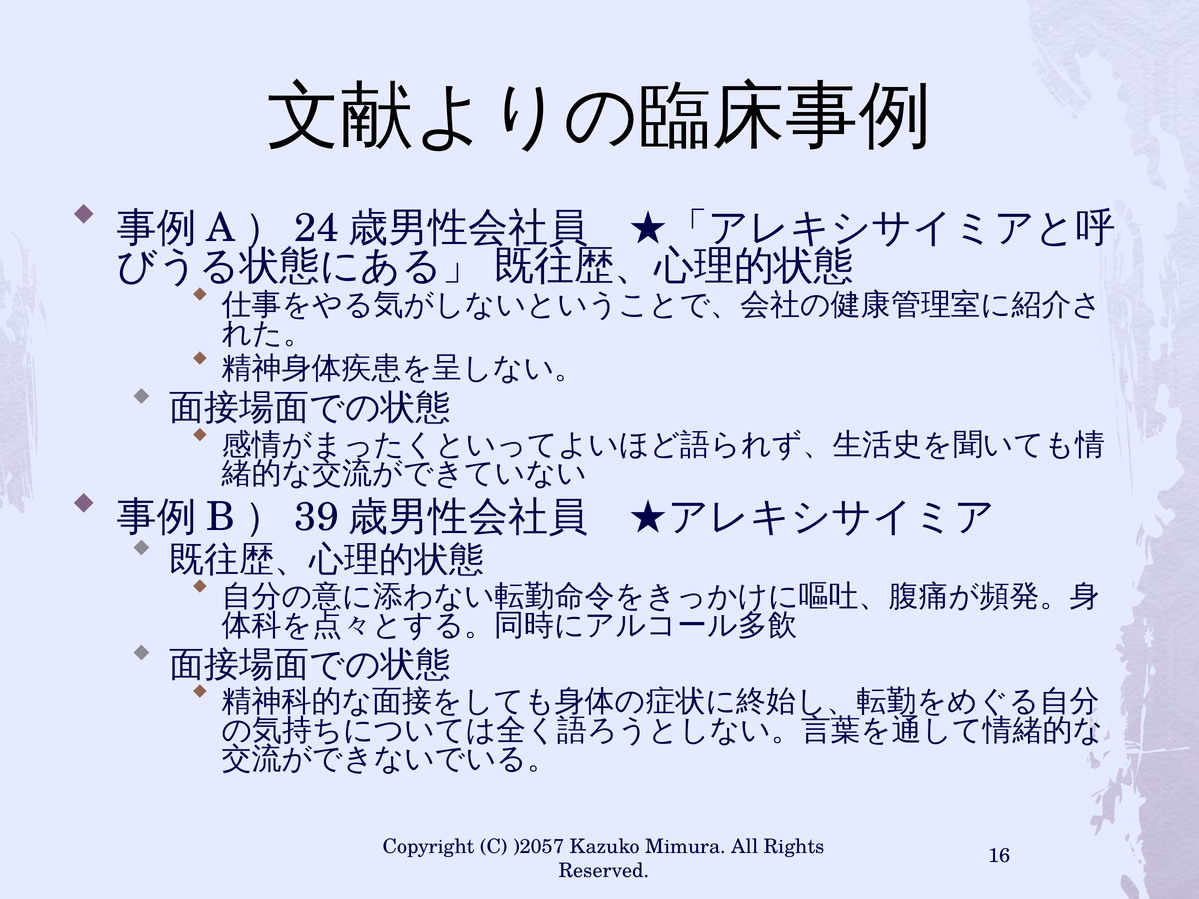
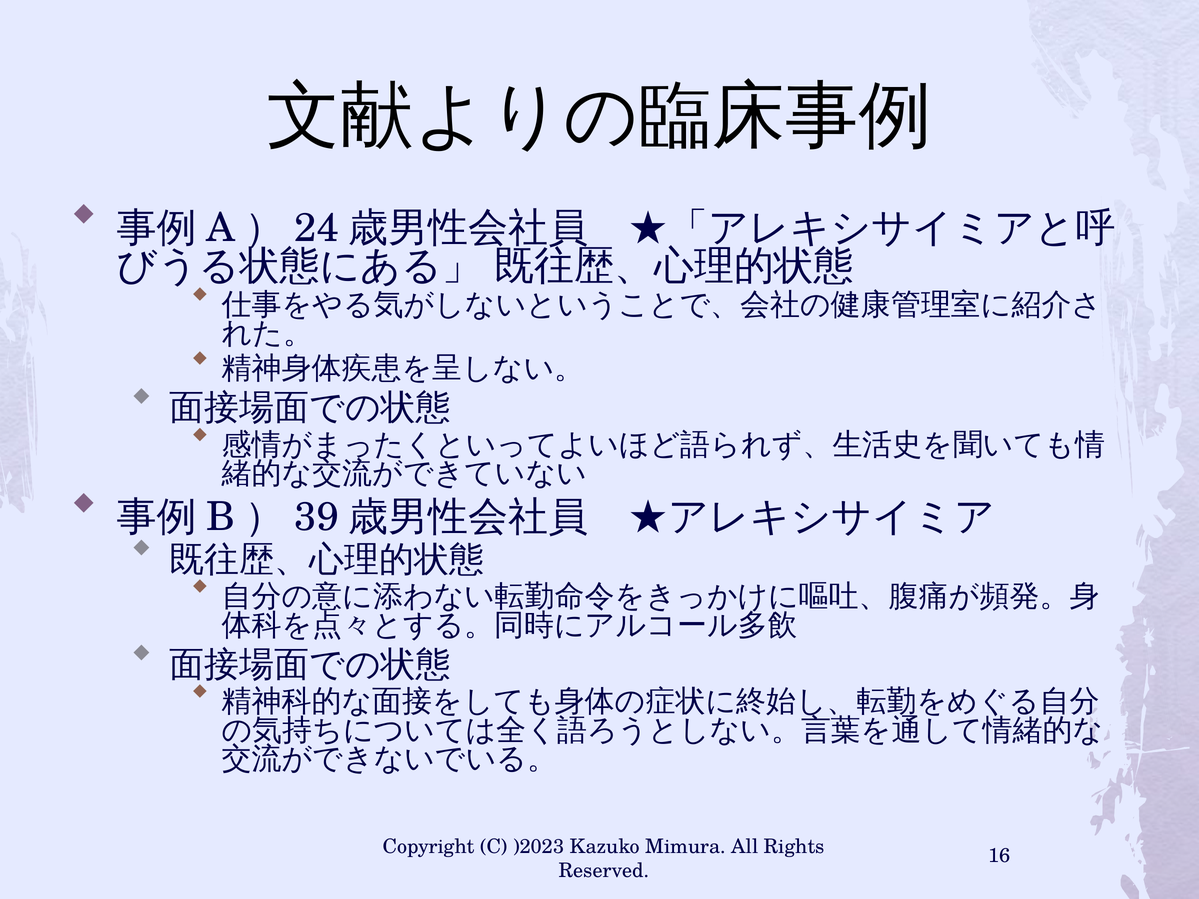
)2057: )2057 -> )2023
